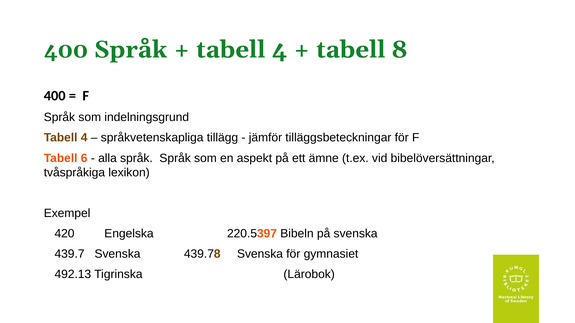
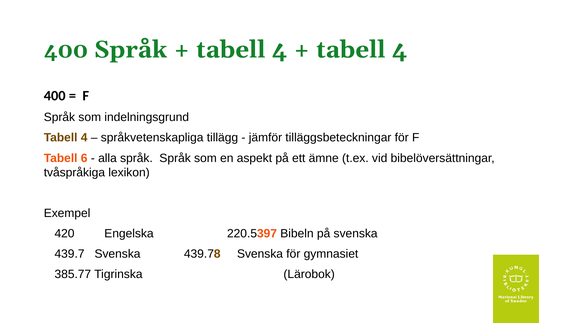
8 at (400, 50): 8 -> 4
492.13: 492.13 -> 385.77
